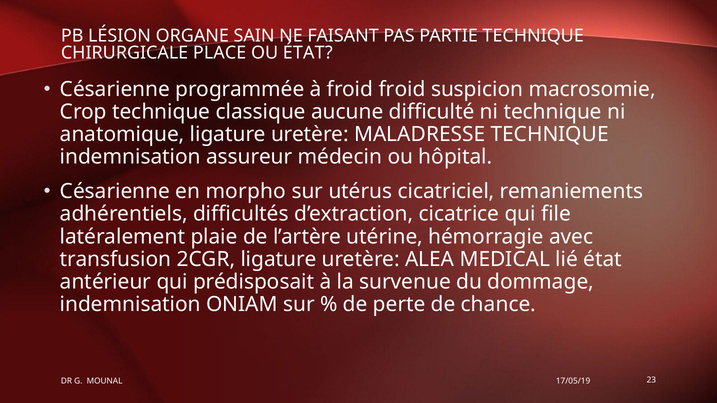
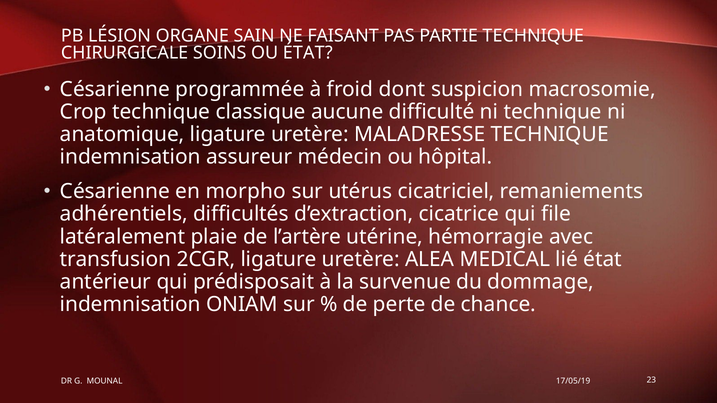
PLACE: PLACE -> SOINS
froid froid: froid -> dont
